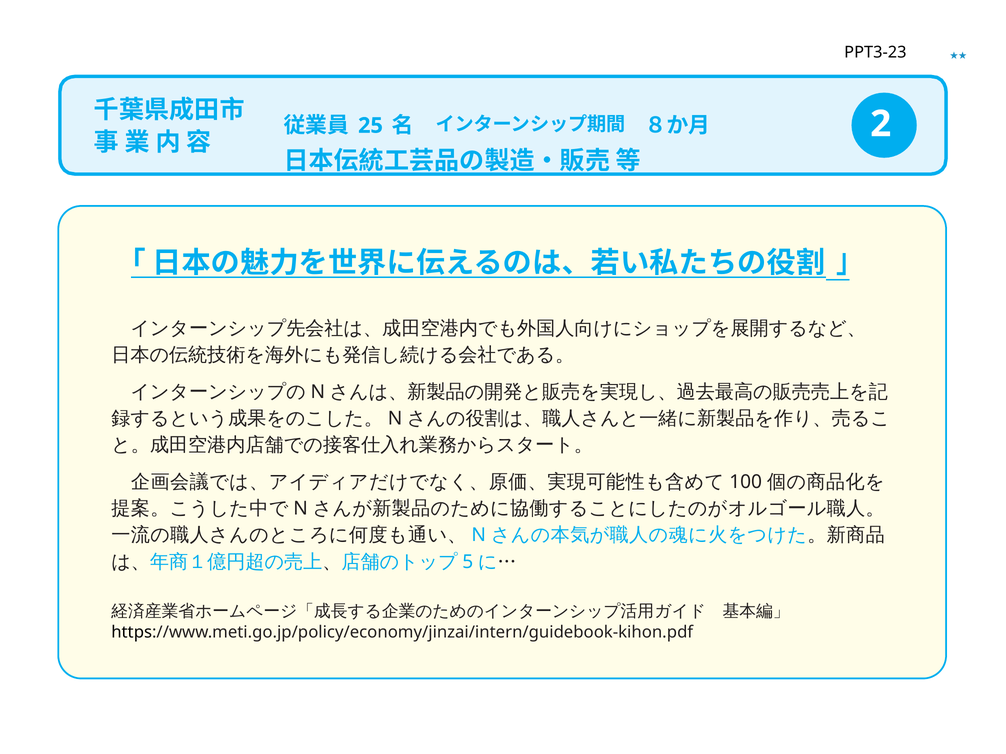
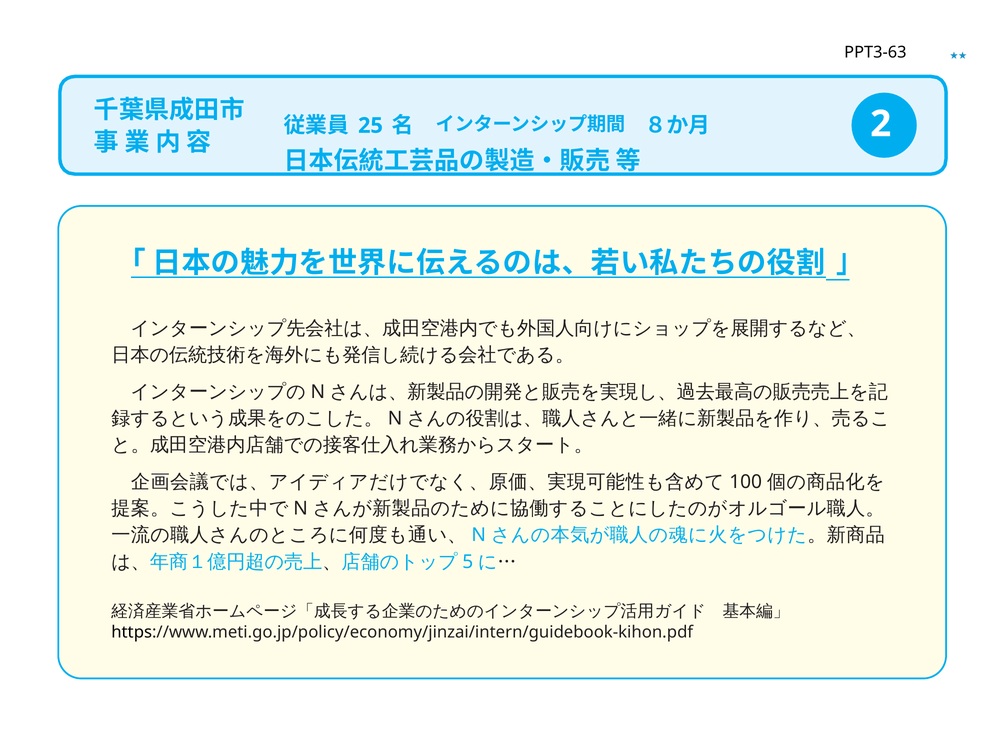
PPT3-23: PPT3-23 -> PPT3-63
